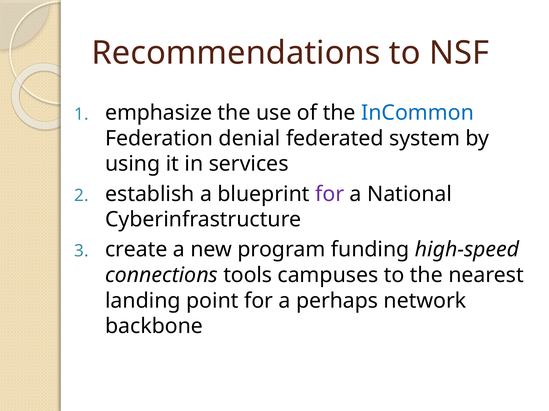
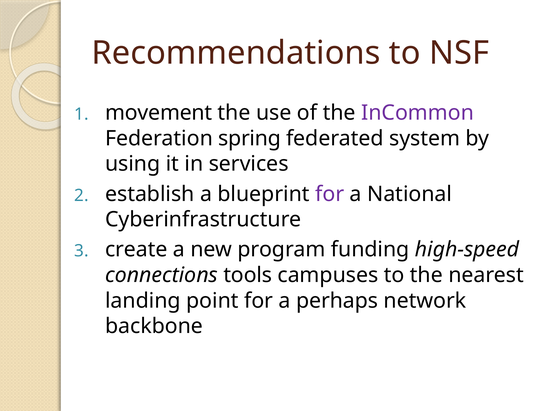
emphasize: emphasize -> movement
InCommon colour: blue -> purple
denial: denial -> spring
